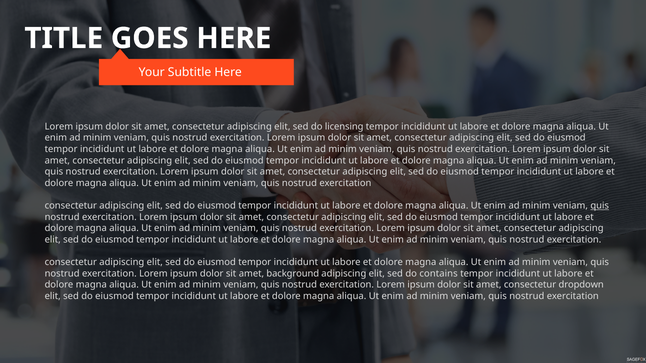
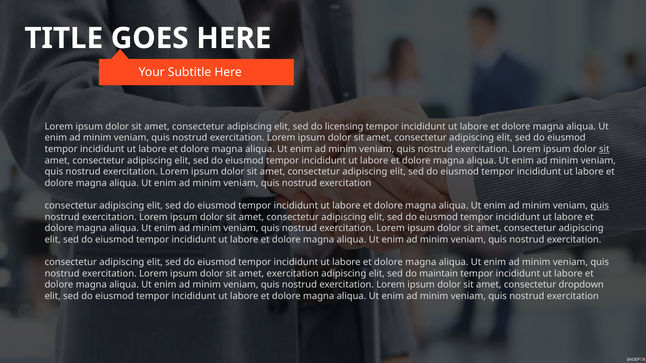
sit at (604, 149) underline: none -> present
amet background: background -> exercitation
contains: contains -> maintain
